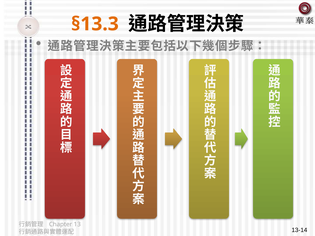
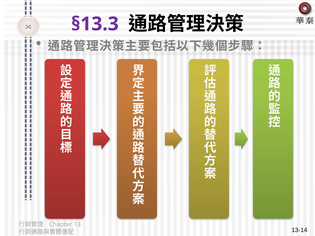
§13.3 colour: orange -> purple
